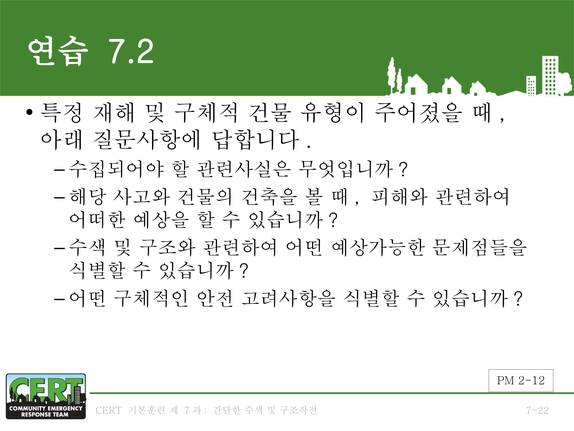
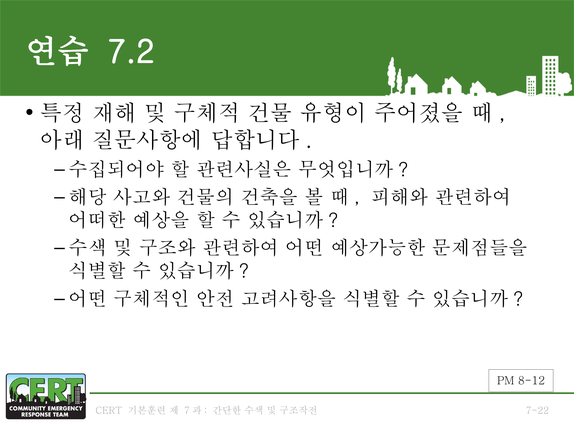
2-12: 2-12 -> 8-12
